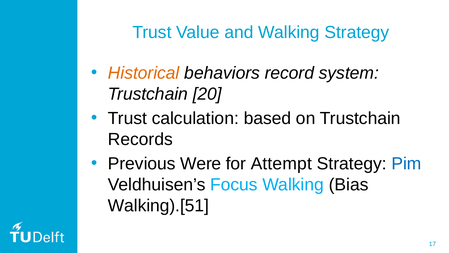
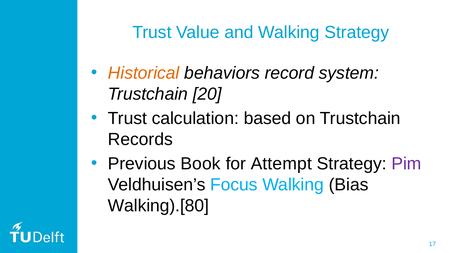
Were: Were -> Book
Pim colour: blue -> purple
Walking).[51: Walking).[51 -> Walking).[80
